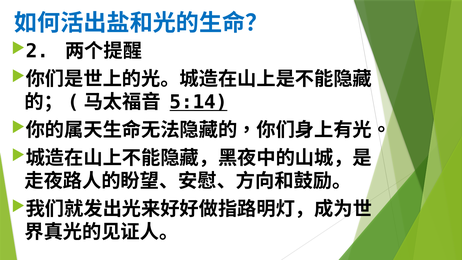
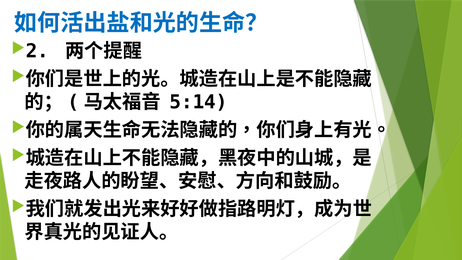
5:14 underline: present -> none
